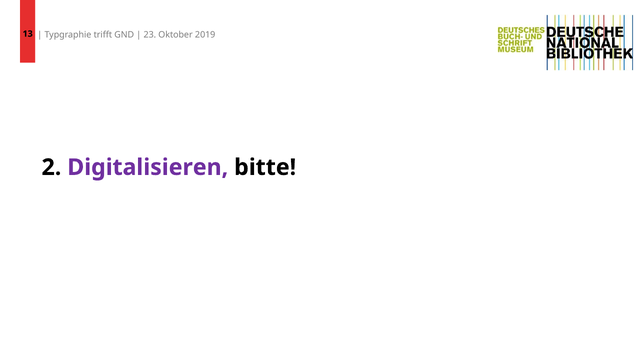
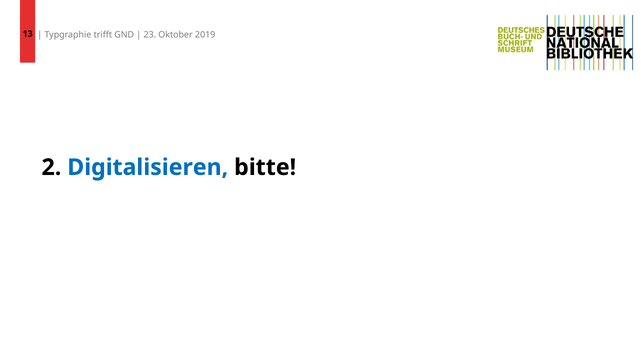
Digitalisieren colour: purple -> blue
